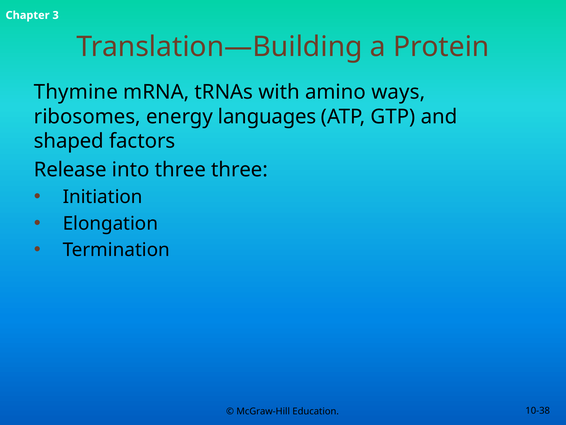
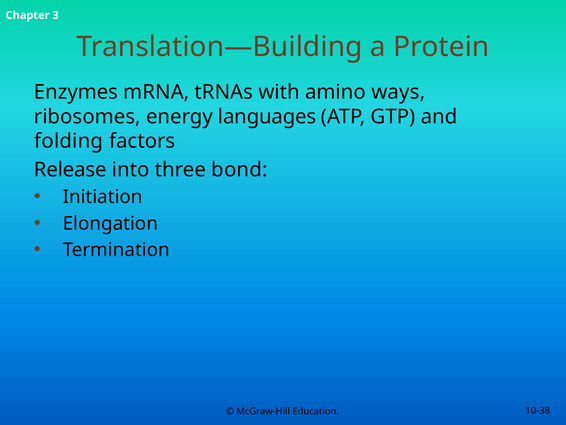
Thymine: Thymine -> Enzymes
shaped: shaped -> folding
three three: three -> bond
